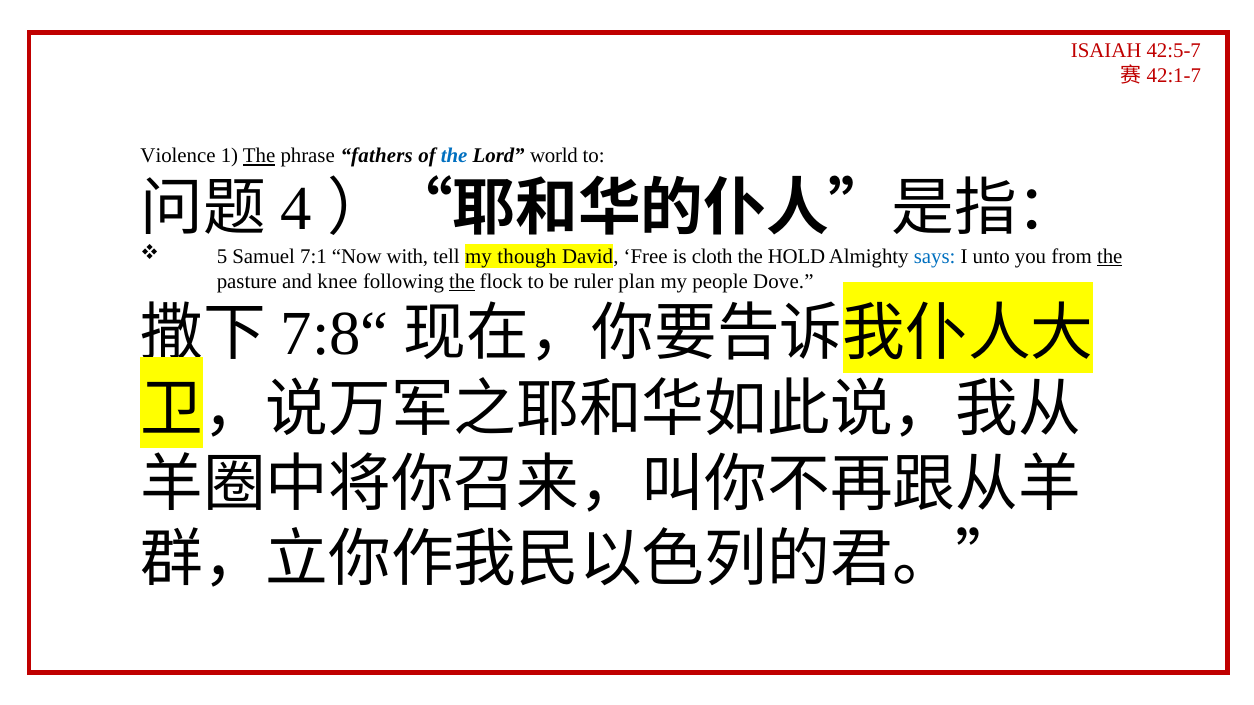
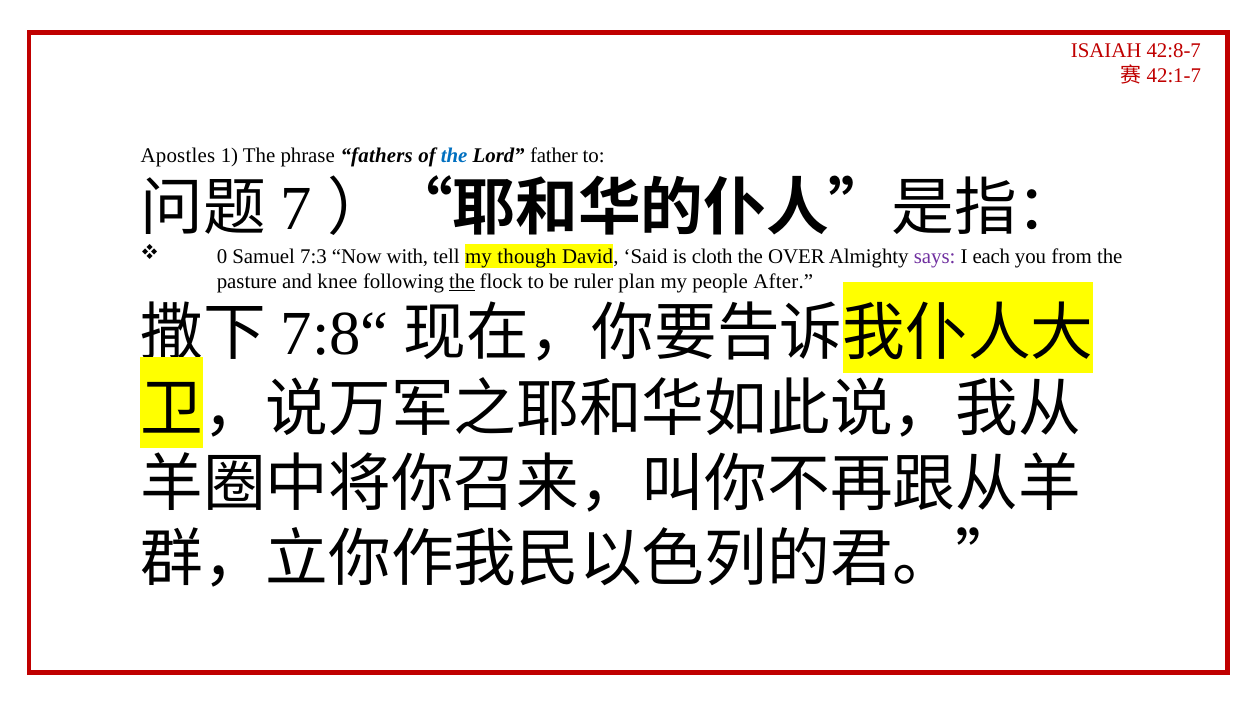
42:5-7: 42:5-7 -> 42:8-7
Violence: Violence -> Apostles
The at (259, 156) underline: present -> none
world: world -> father
4: 4 -> 7
5: 5 -> 0
7:1: 7:1 -> 7:3
Free: Free -> Said
HOLD: HOLD -> OVER
says colour: blue -> purple
unto: unto -> each
the at (1110, 256) underline: present -> none
Dove: Dove -> After
